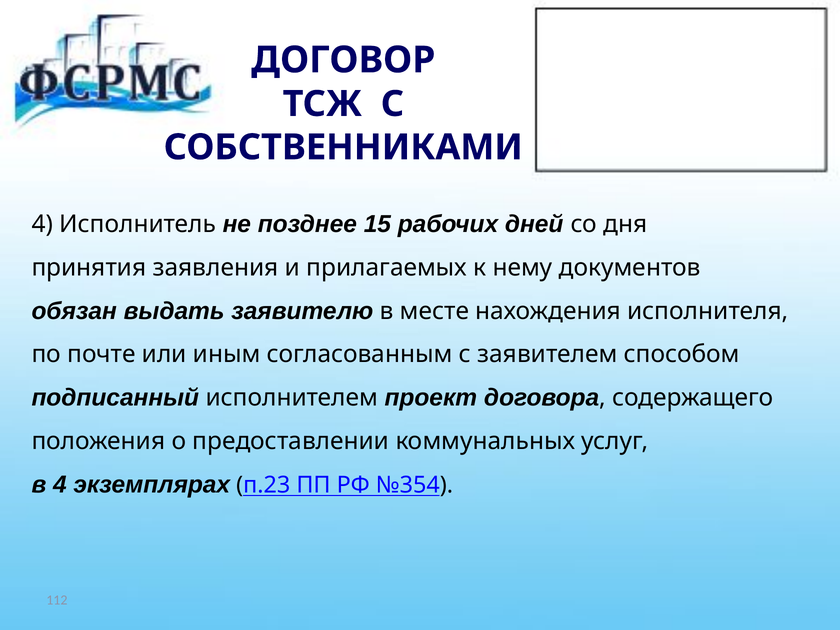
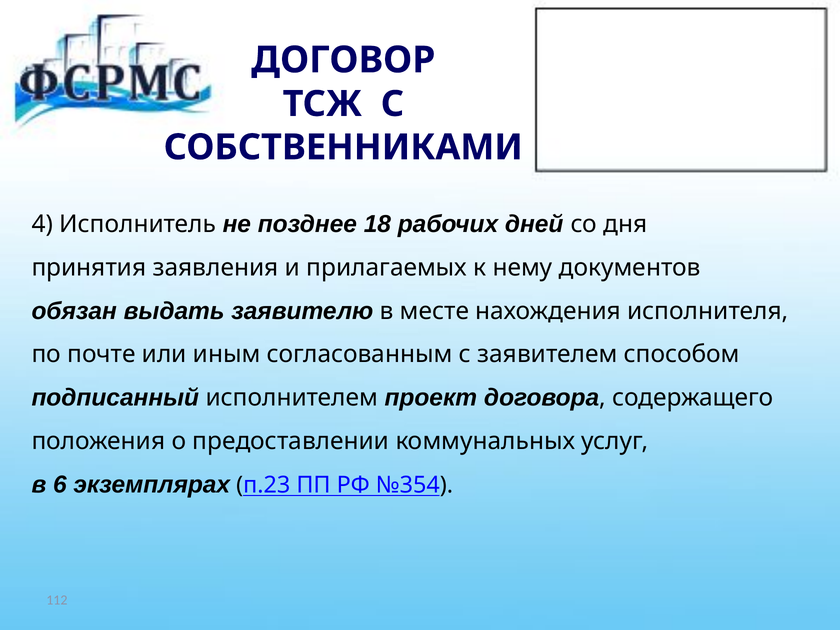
15: 15 -> 18
в 4: 4 -> 6
